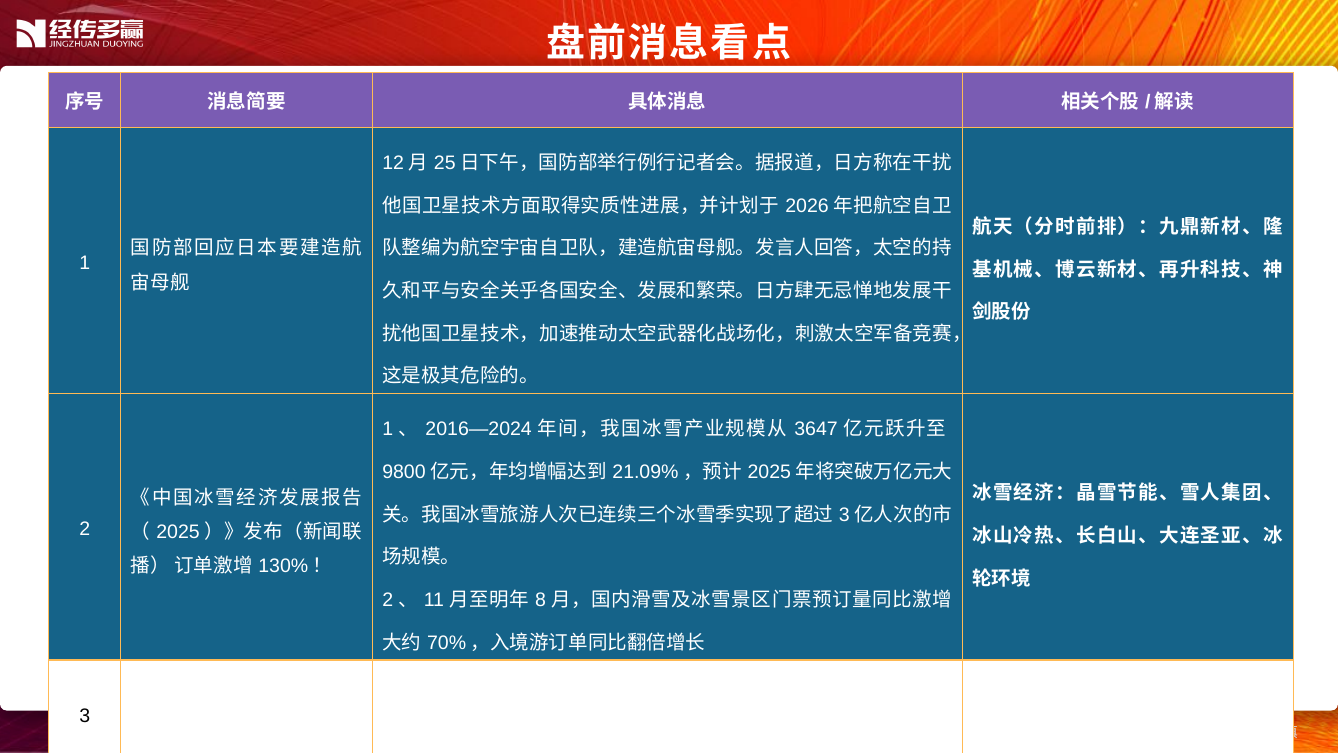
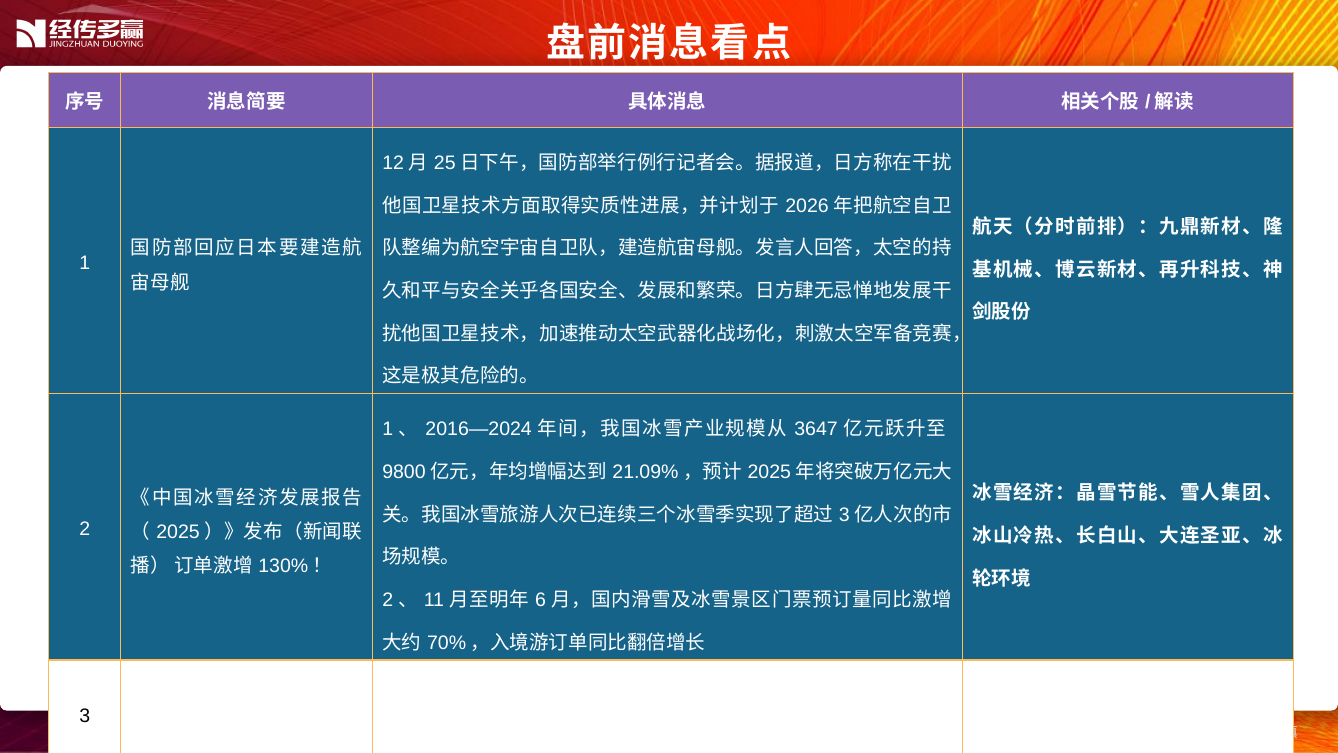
8: 8 -> 6
